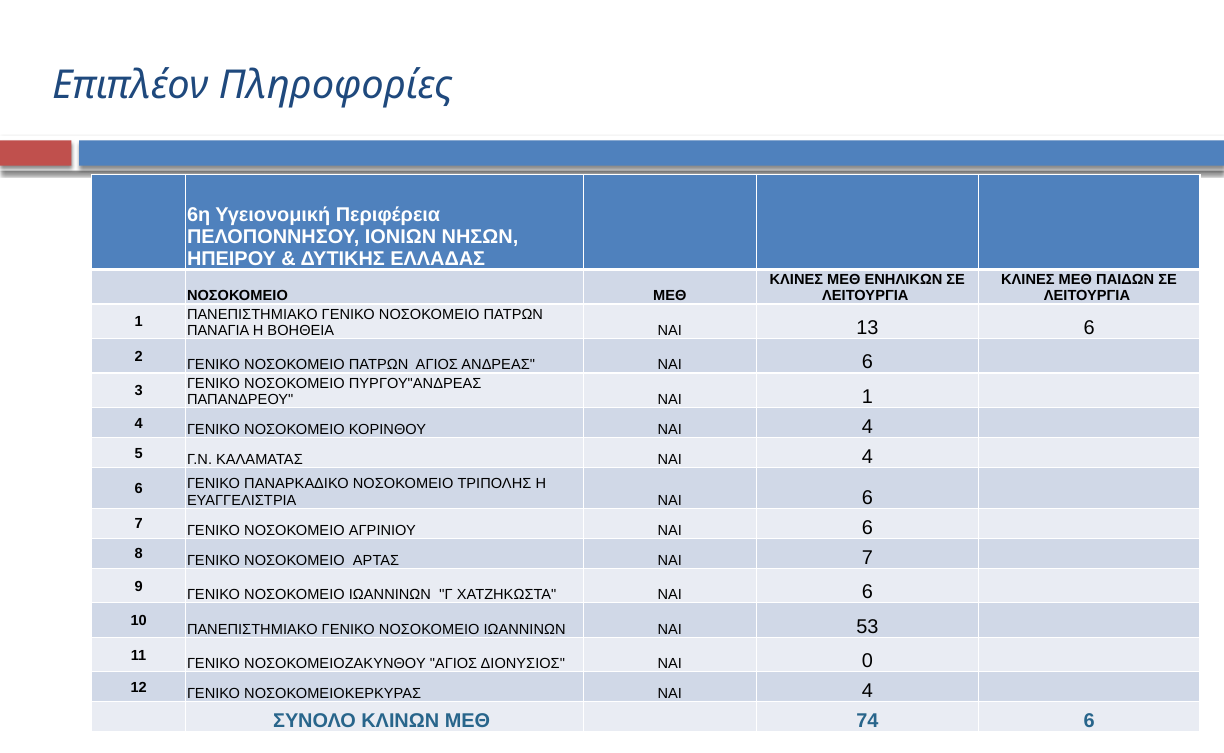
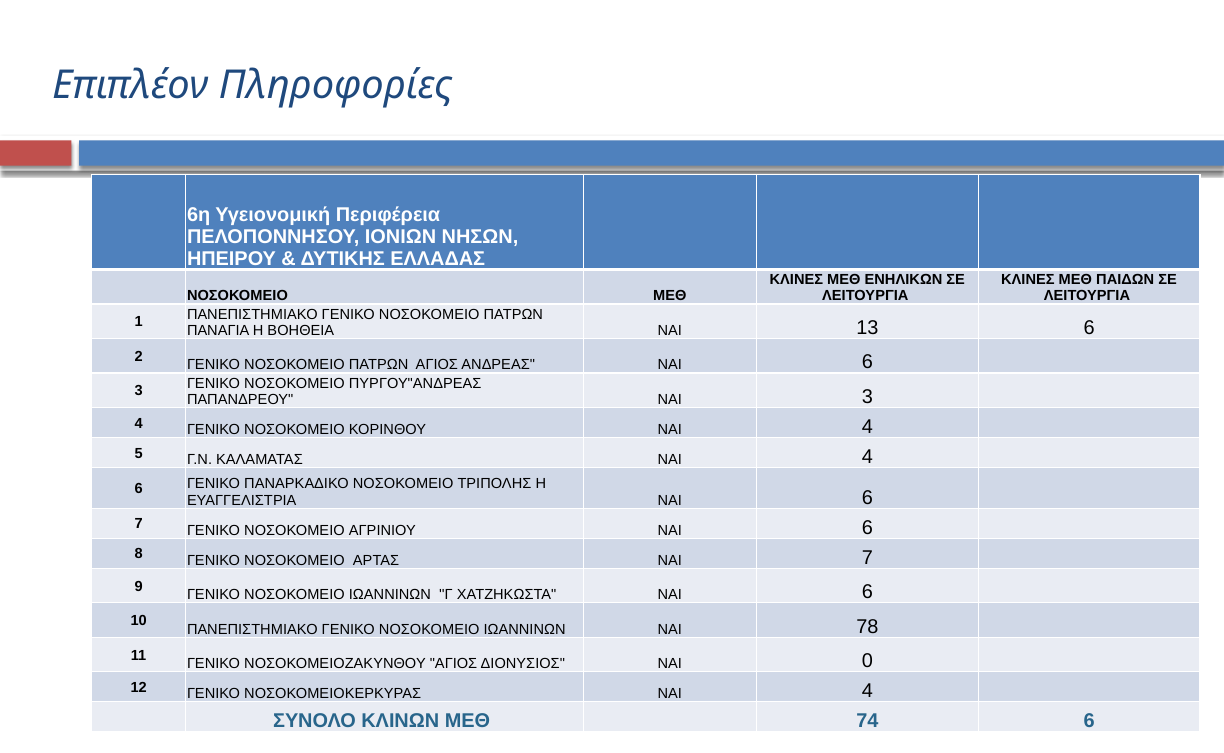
ΝΑΙ 1: 1 -> 3
53: 53 -> 78
